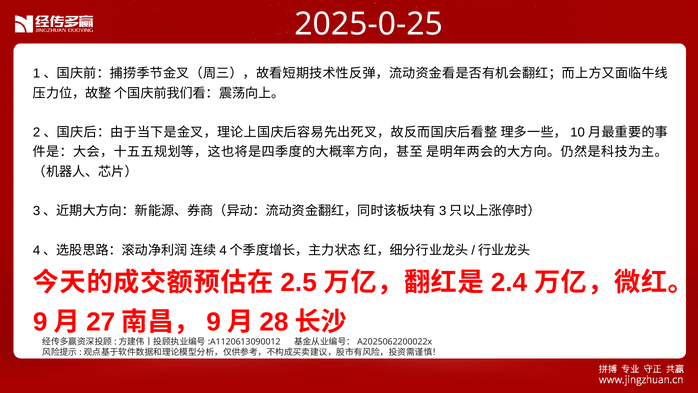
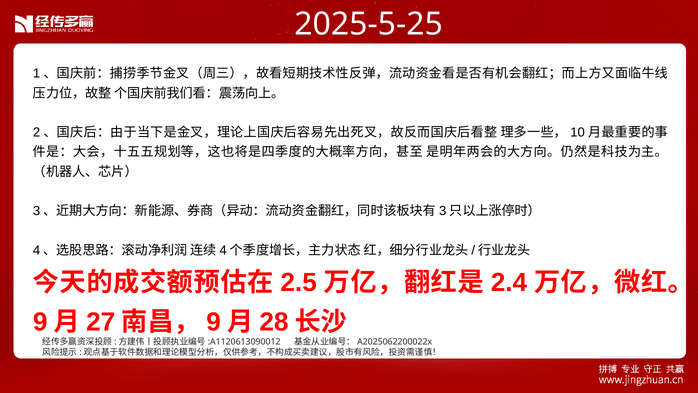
2025-0-25: 2025-0-25 -> 2025-5-25
